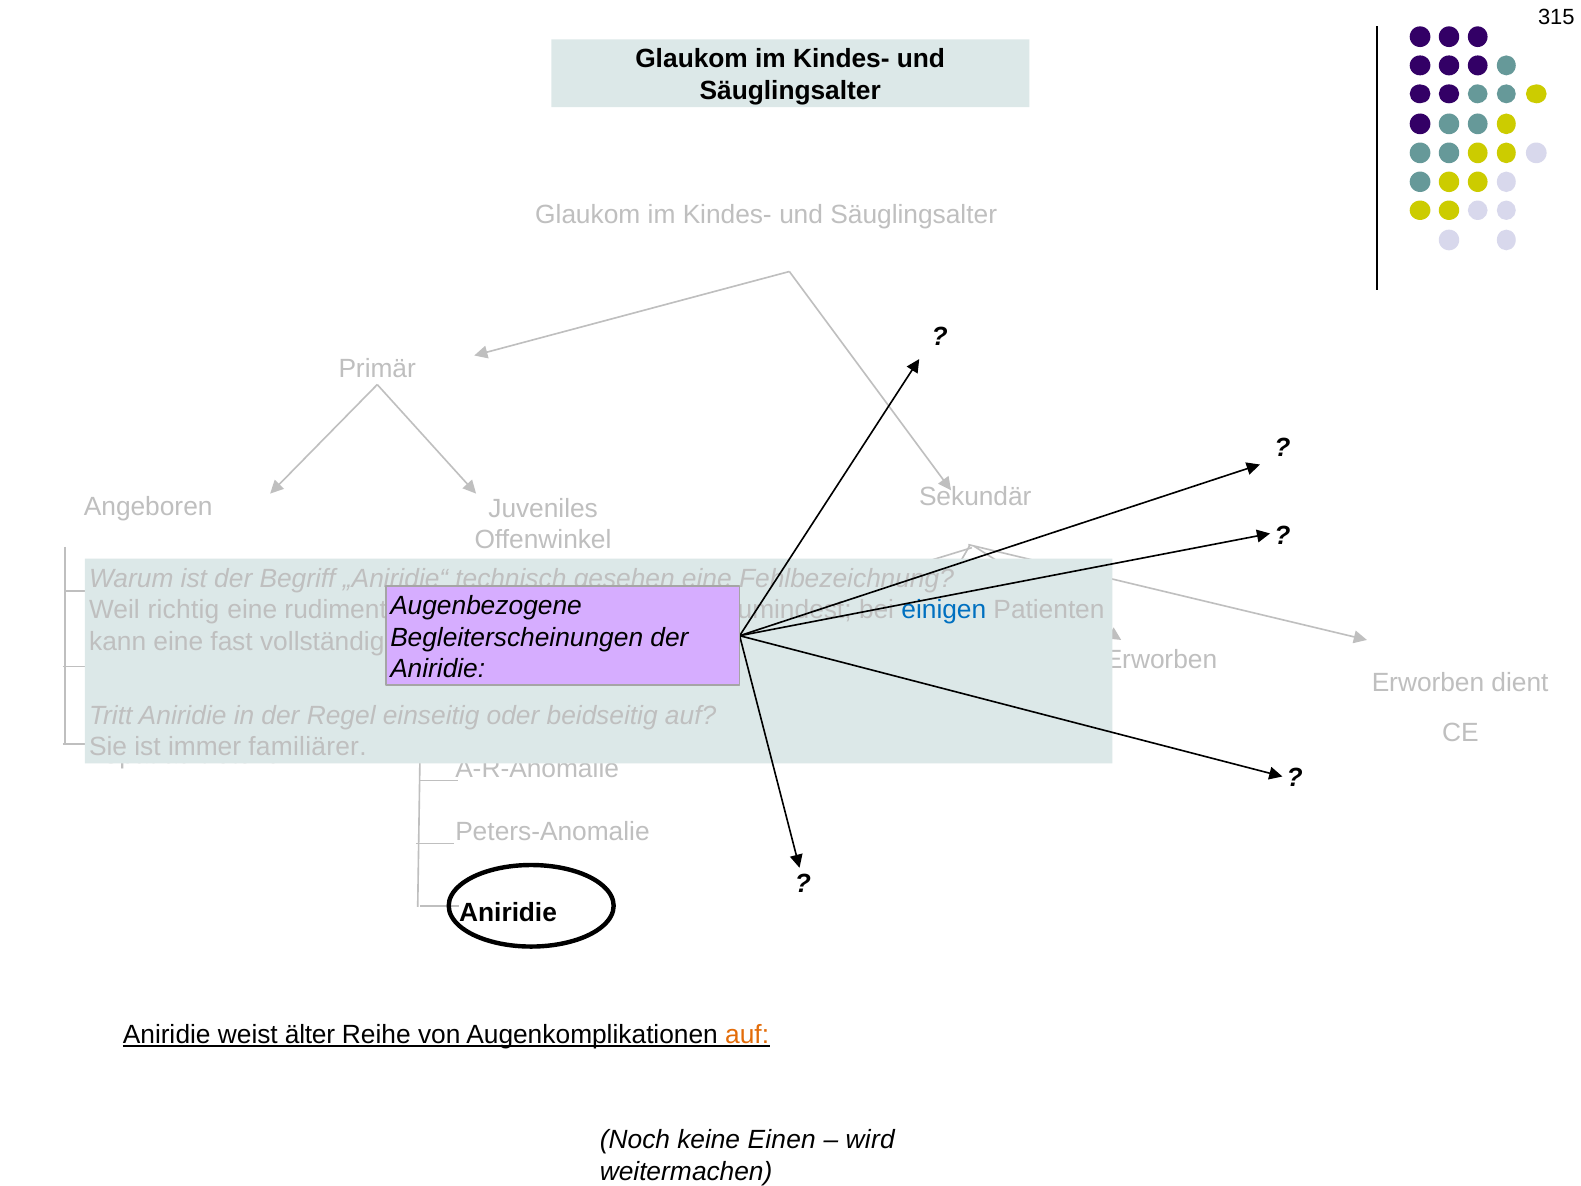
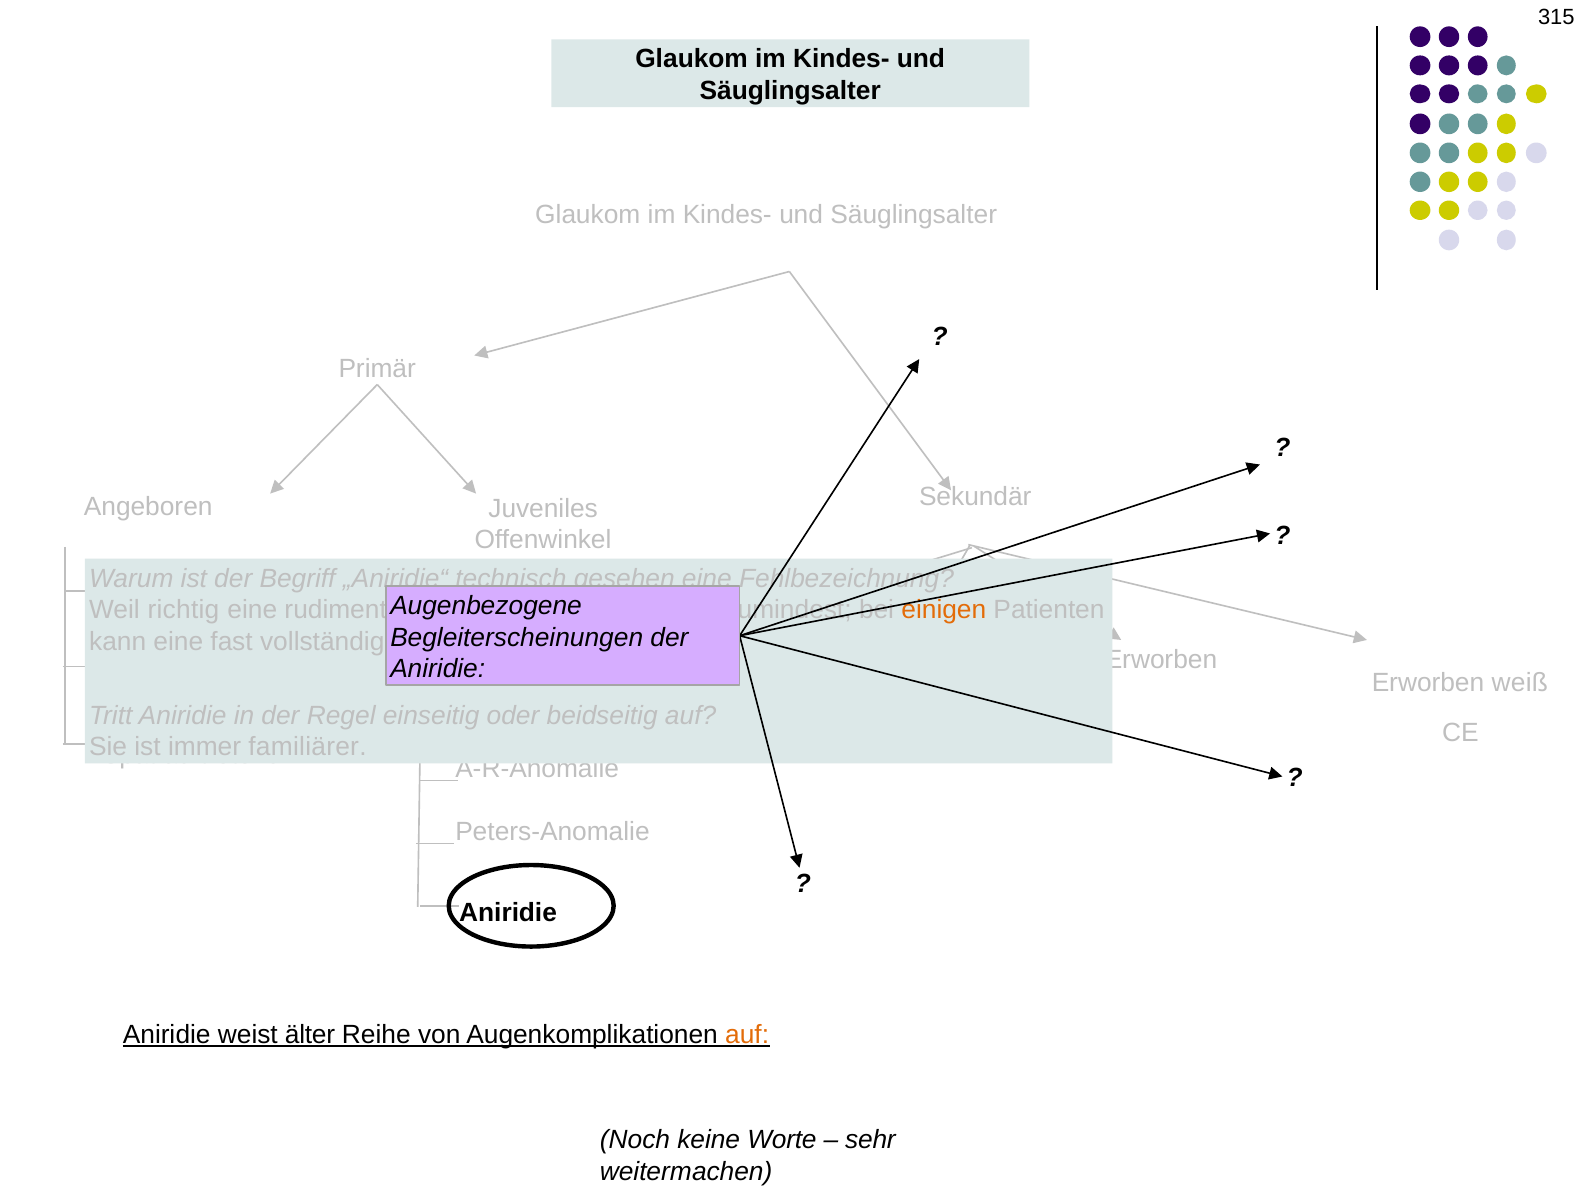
einigen colour: blue -> orange
dient: dient -> weiß
Einen: Einen -> Worte
wird: wird -> sehr
